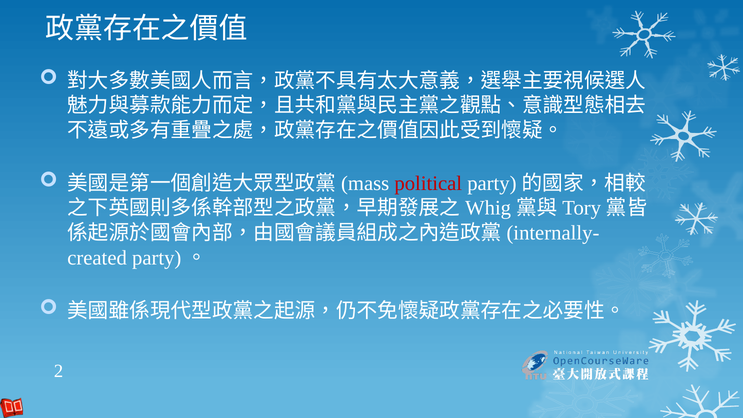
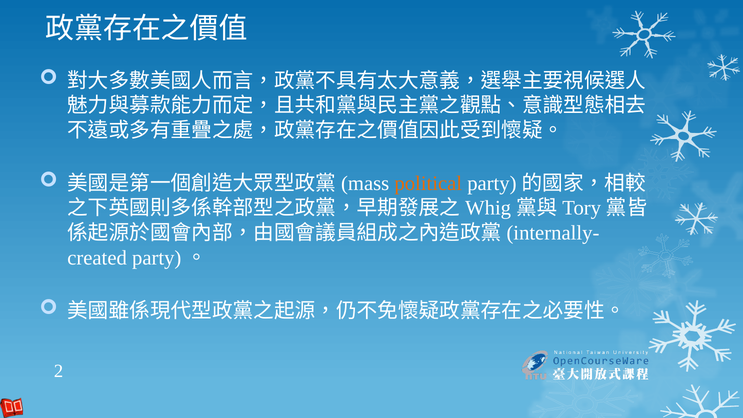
political colour: red -> orange
